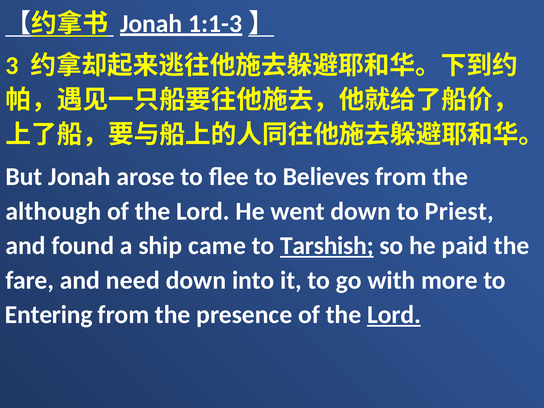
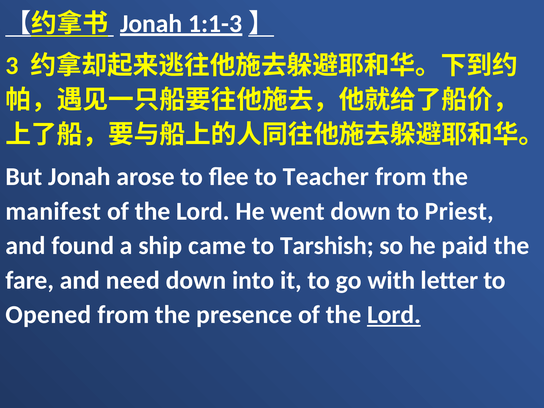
Believes: Believes -> Teacher
although: although -> manifest
Tarshish underline: present -> none
more: more -> letter
Entering: Entering -> Opened
